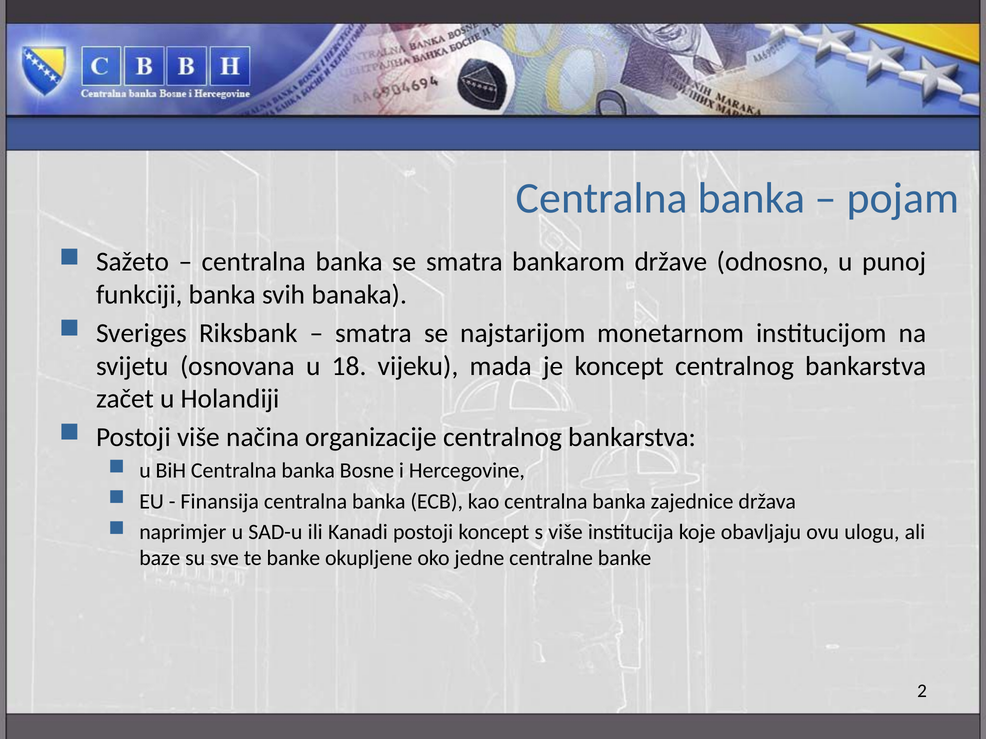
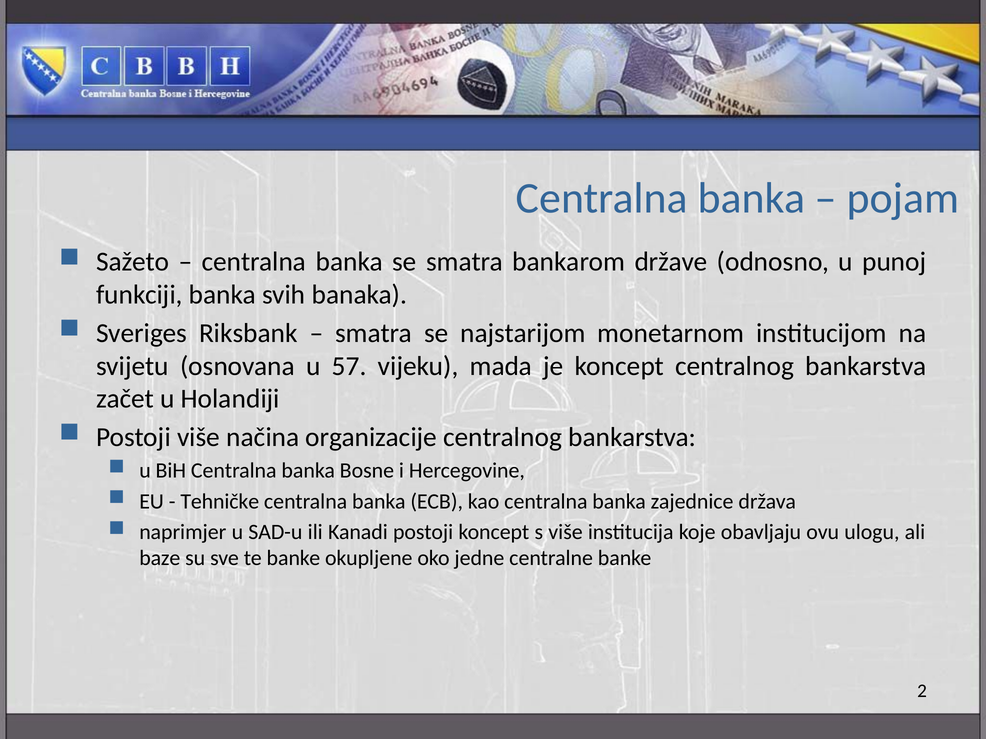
18: 18 -> 57
Finansija: Finansija -> Tehničke
